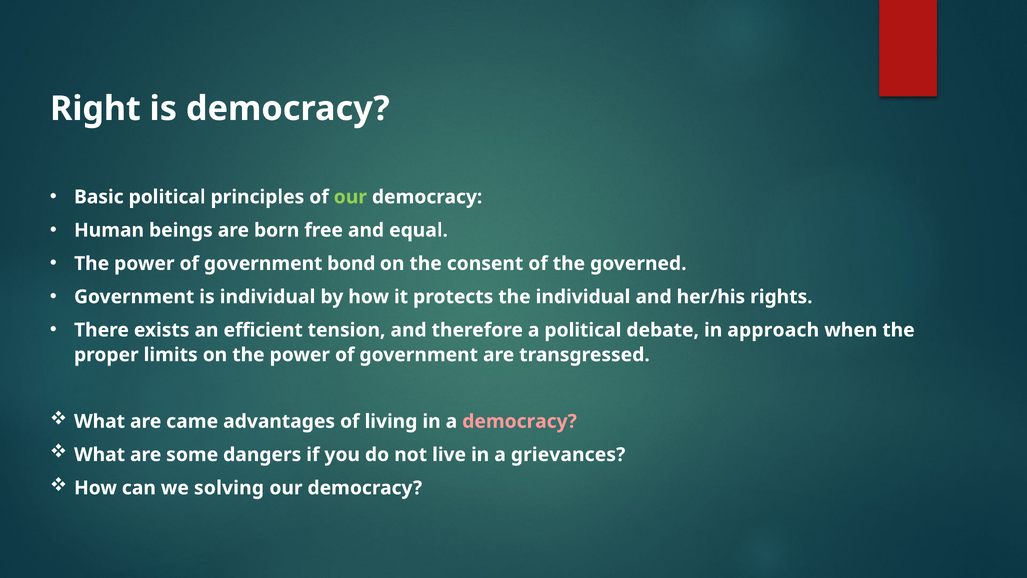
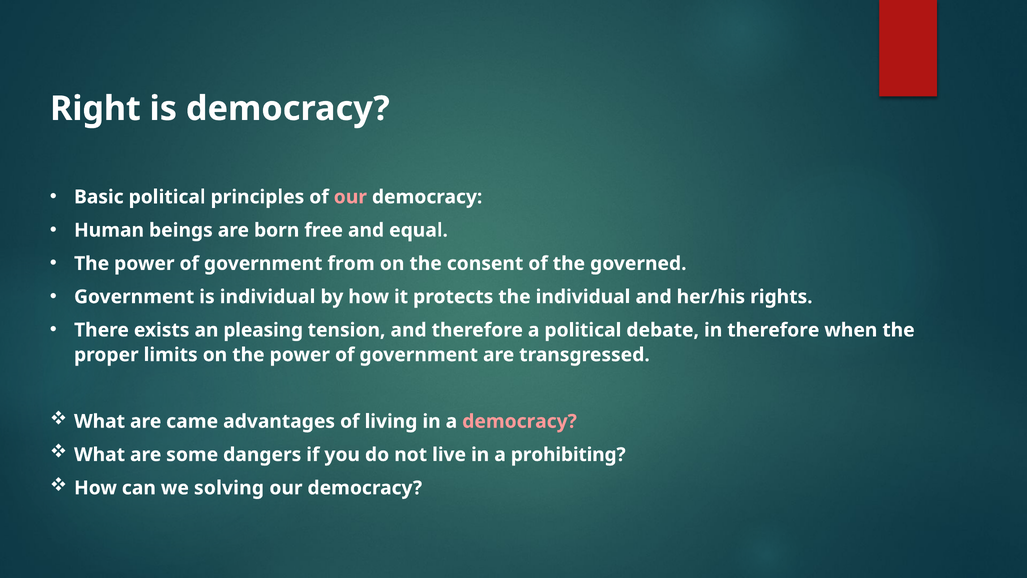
our at (350, 197) colour: light green -> pink
bond: bond -> from
efficient: efficient -> pleasing
in approach: approach -> therefore
grievances: grievances -> prohibiting
